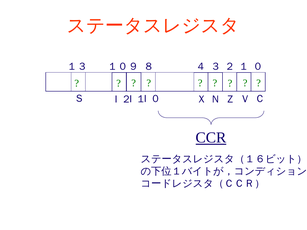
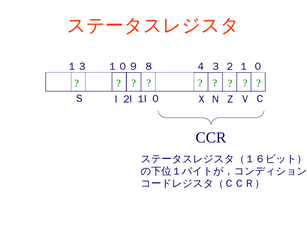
CCR underline: present -> none
